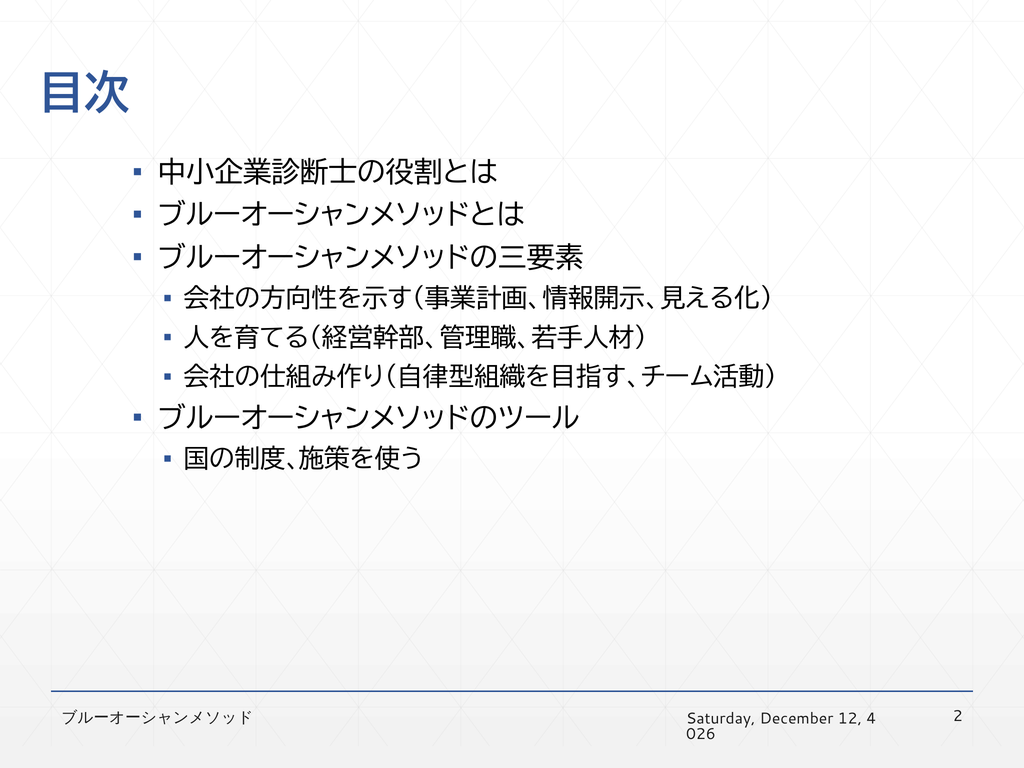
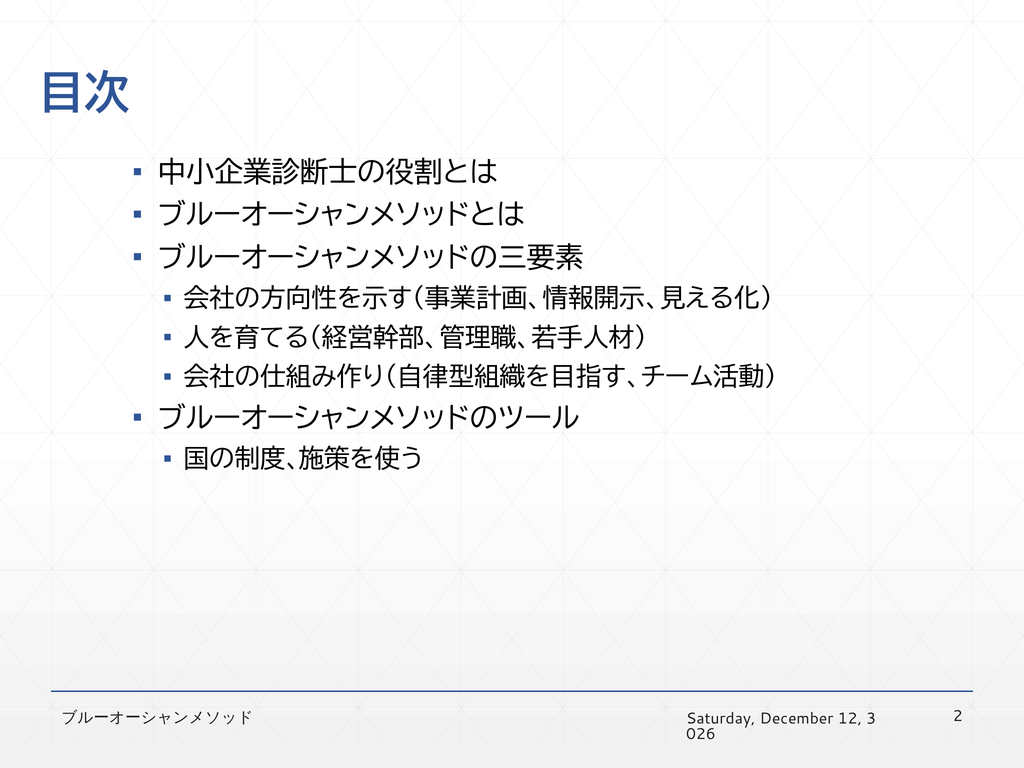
4: 4 -> 3
